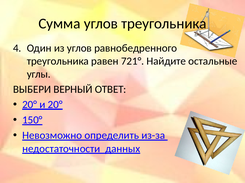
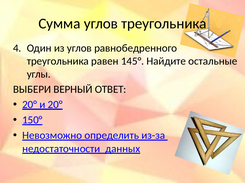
721°: 721° -> 145°
